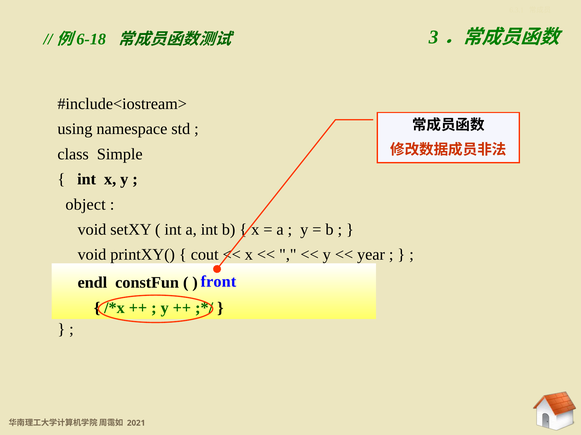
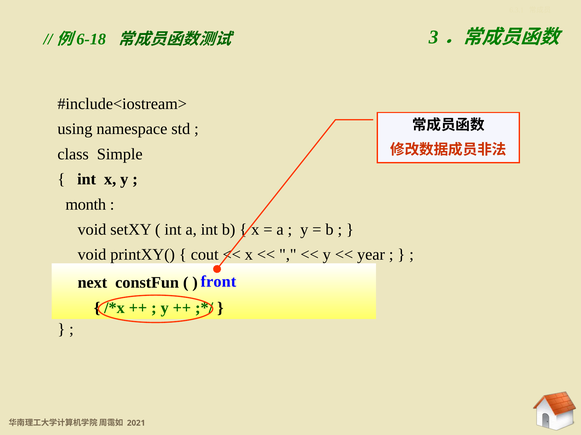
object: object -> month
endl: endl -> next
